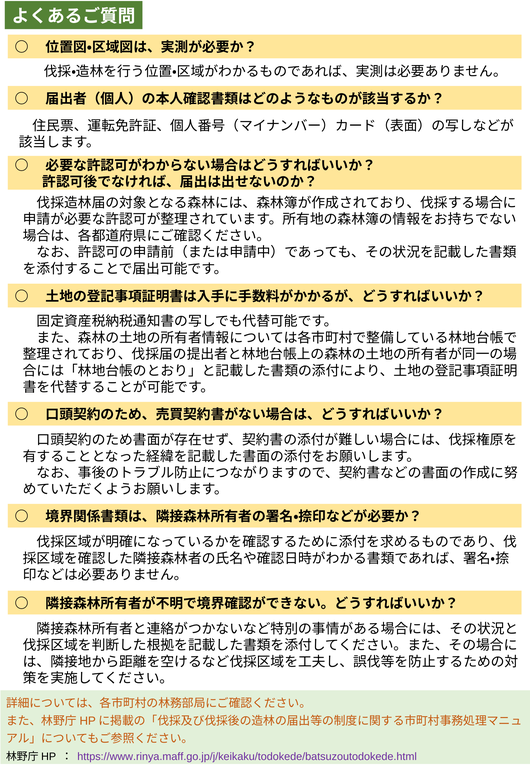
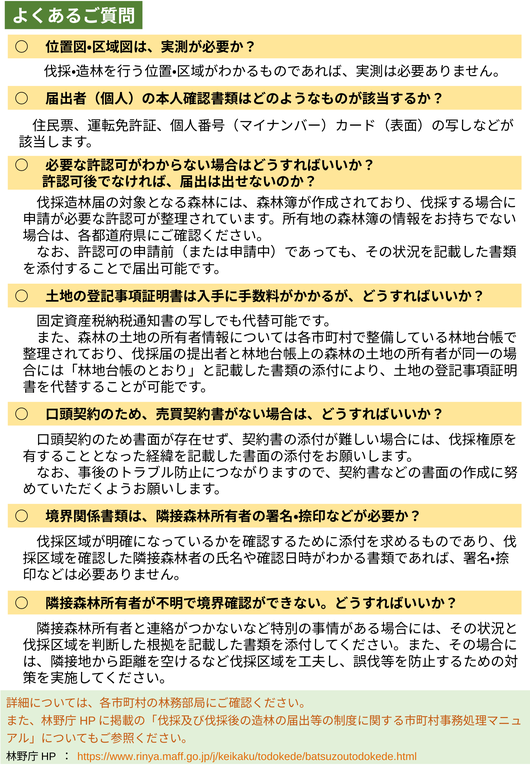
https://www.rinya.maff.go.jp/j/keikaku/todokede/batsuzoutodokede.html colour: purple -> orange
